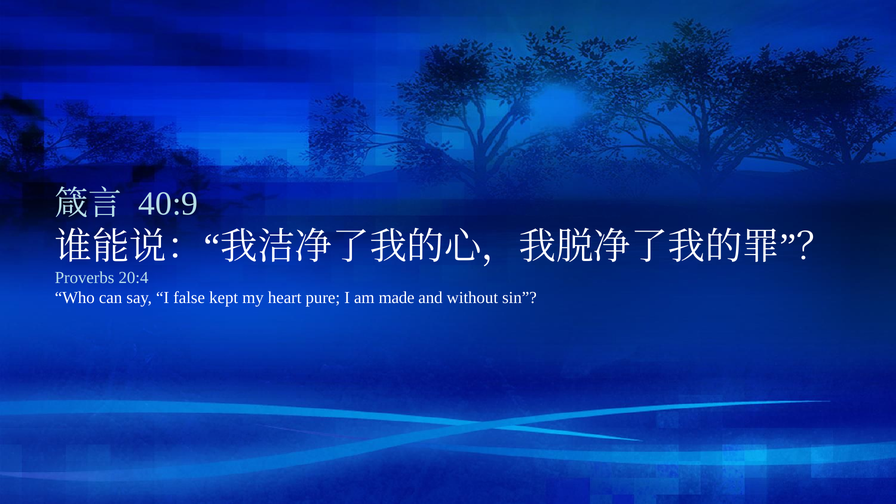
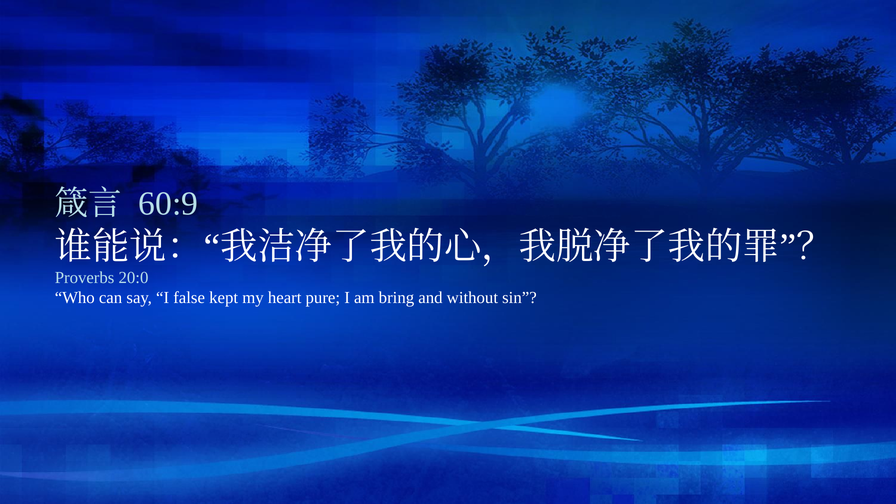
40:9: 40:9 -> 60:9
20:4: 20:4 -> 20:0
made: made -> bring
